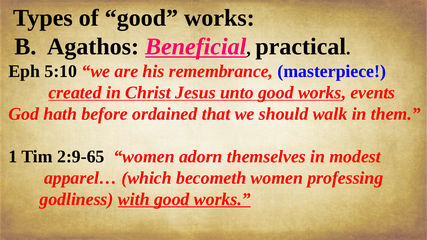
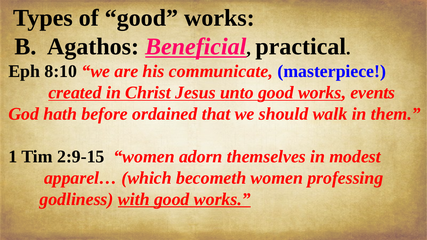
5:10: 5:10 -> 8:10
remembrance: remembrance -> communicate
2:9-65: 2:9-65 -> 2:9-15
